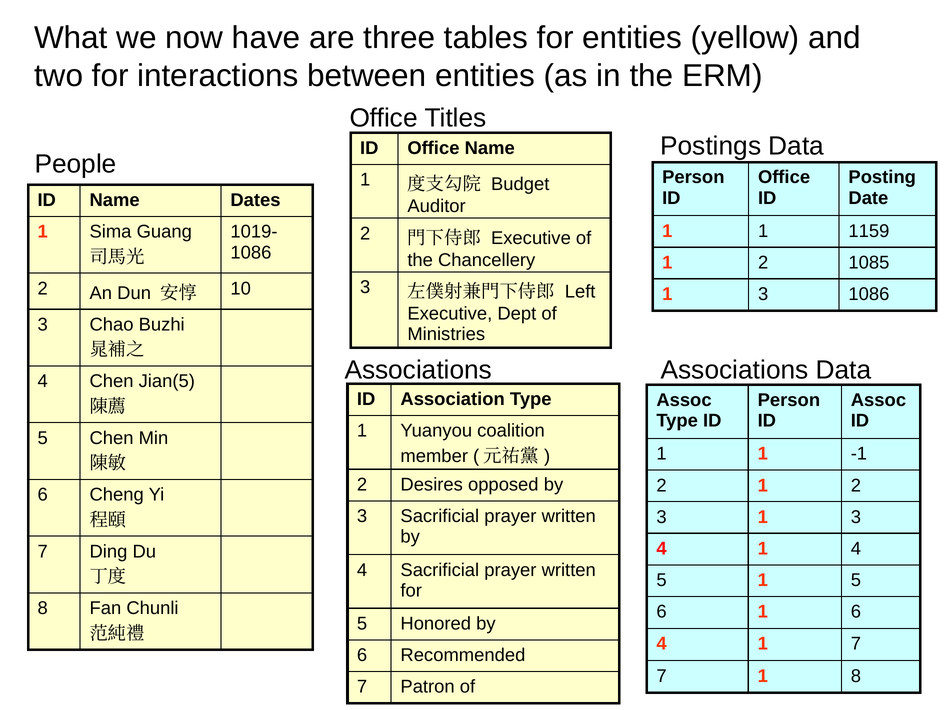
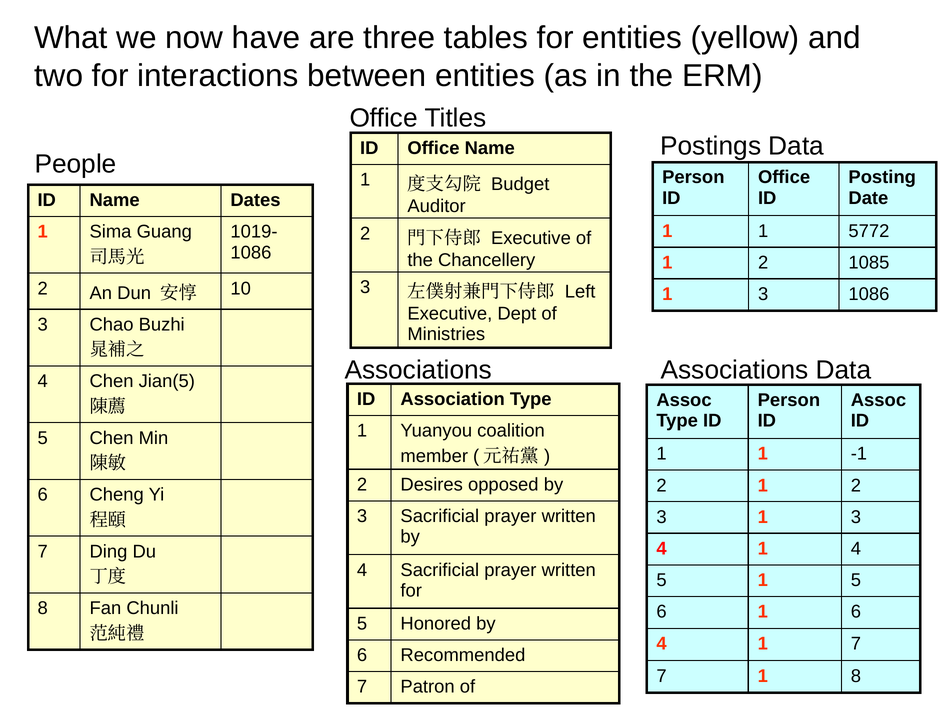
1159: 1159 -> 5772
